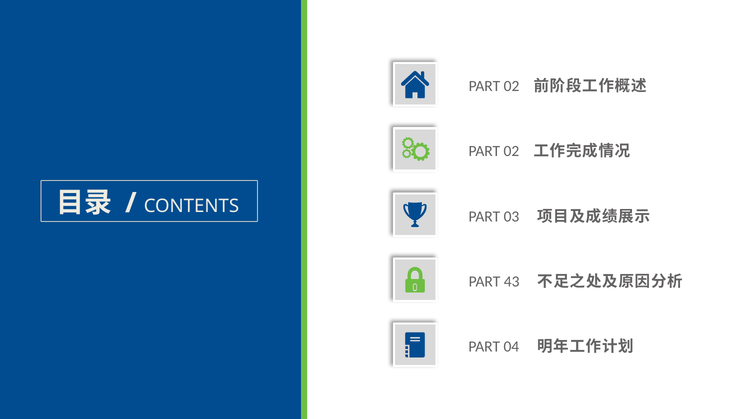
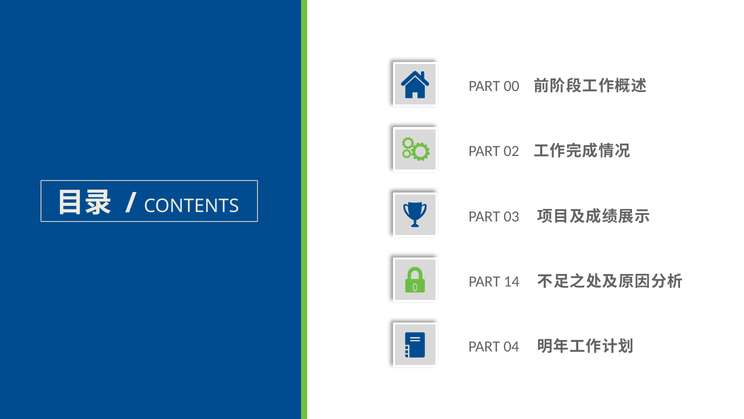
02 at (512, 86): 02 -> 00
43: 43 -> 14
